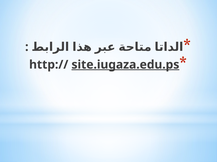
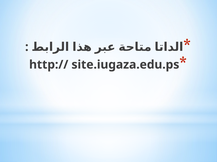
site.iugaza.edu.ps underline: present -> none
